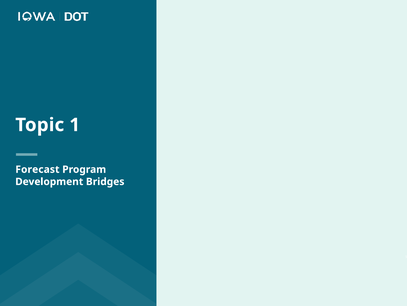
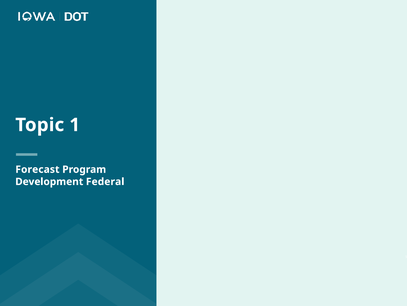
Bridges: Bridges -> Federal
